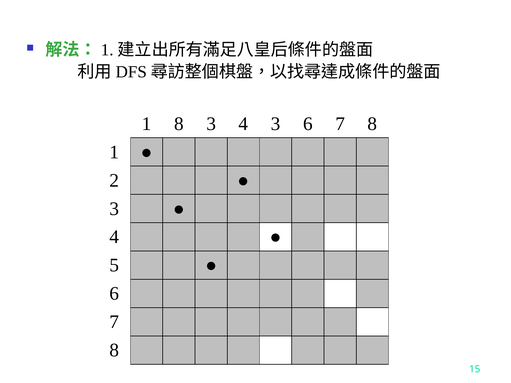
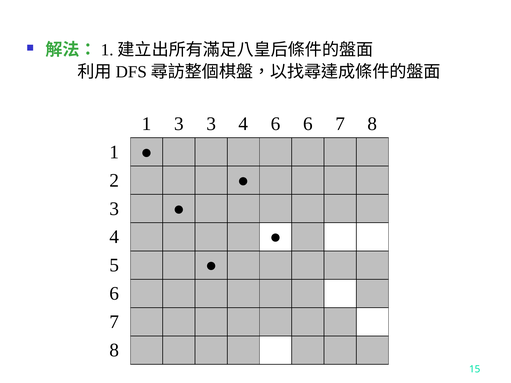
1 8: 8 -> 3
4 3: 3 -> 6
